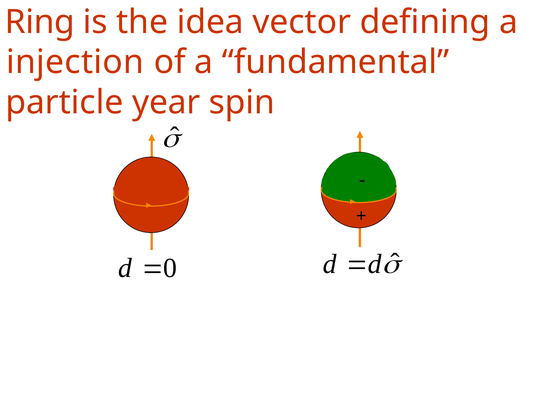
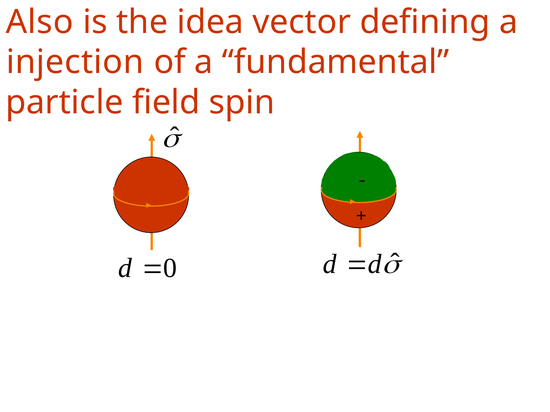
Ring: Ring -> Also
year: year -> field
